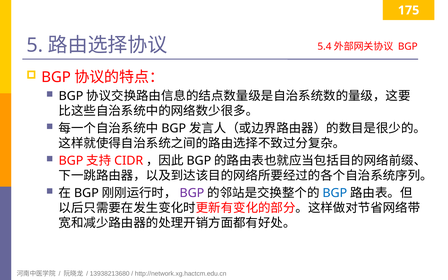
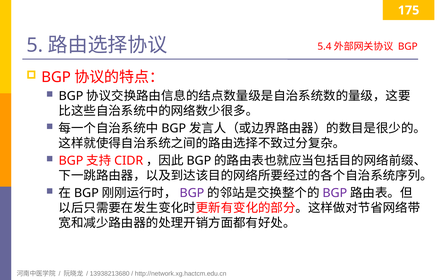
BGP at (335, 193) colour: blue -> purple
